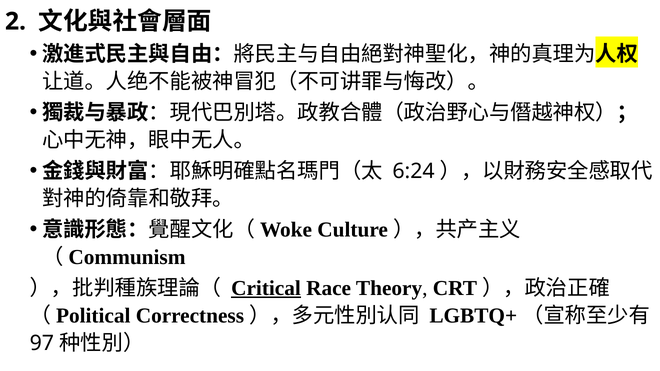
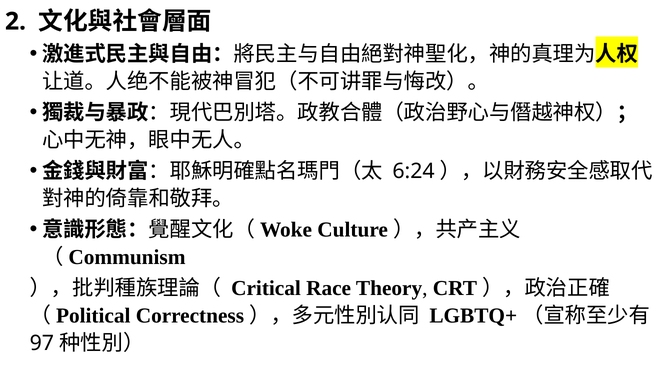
Critical underline: present -> none
